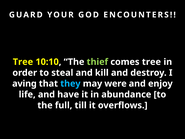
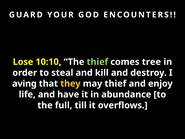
Tree at (23, 62): Tree -> Lose
they colour: light blue -> yellow
may were: were -> thief
